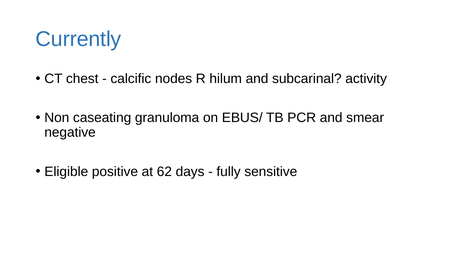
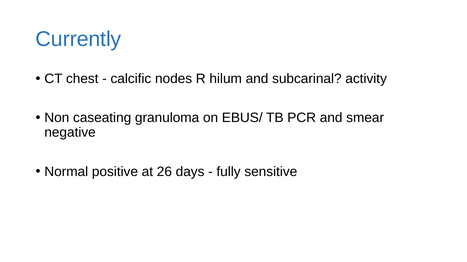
Eligible: Eligible -> Normal
62: 62 -> 26
